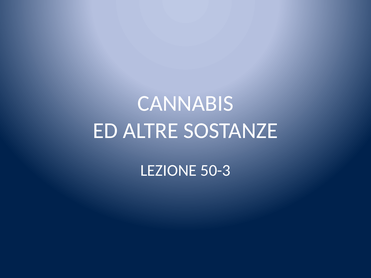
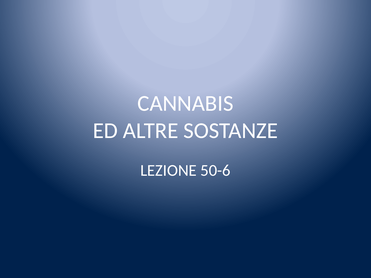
50-3: 50-3 -> 50-6
